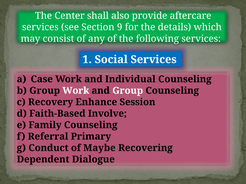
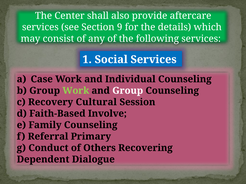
Work at (76, 91) colour: white -> light green
Enhance: Enhance -> Cultural
Maybe: Maybe -> Others
